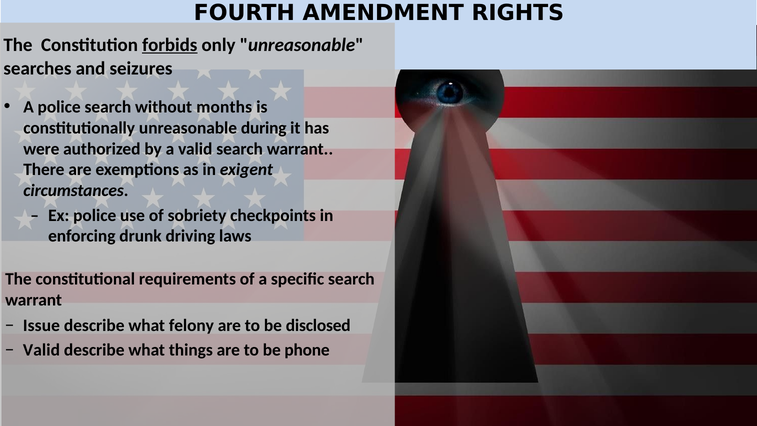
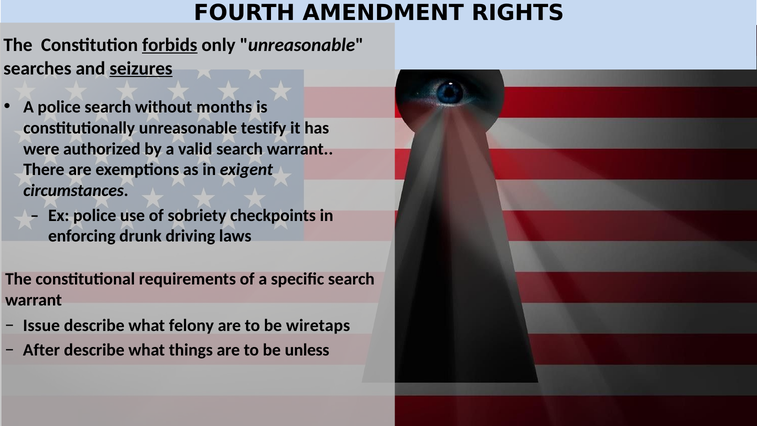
seizures underline: none -> present
during: during -> testify
disclosed: disclosed -> wiretaps
Valid at (41, 350): Valid -> After
phone: phone -> unless
